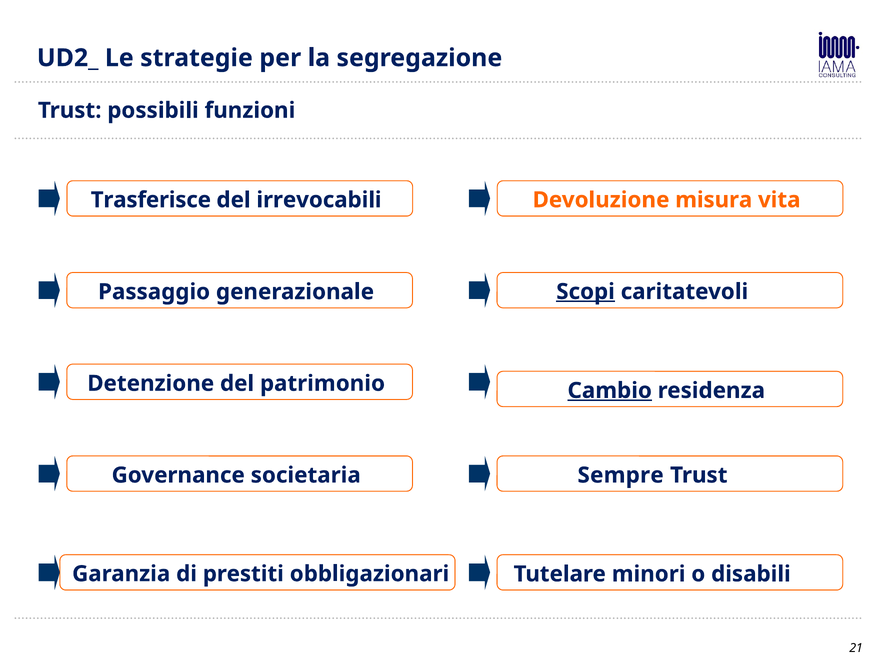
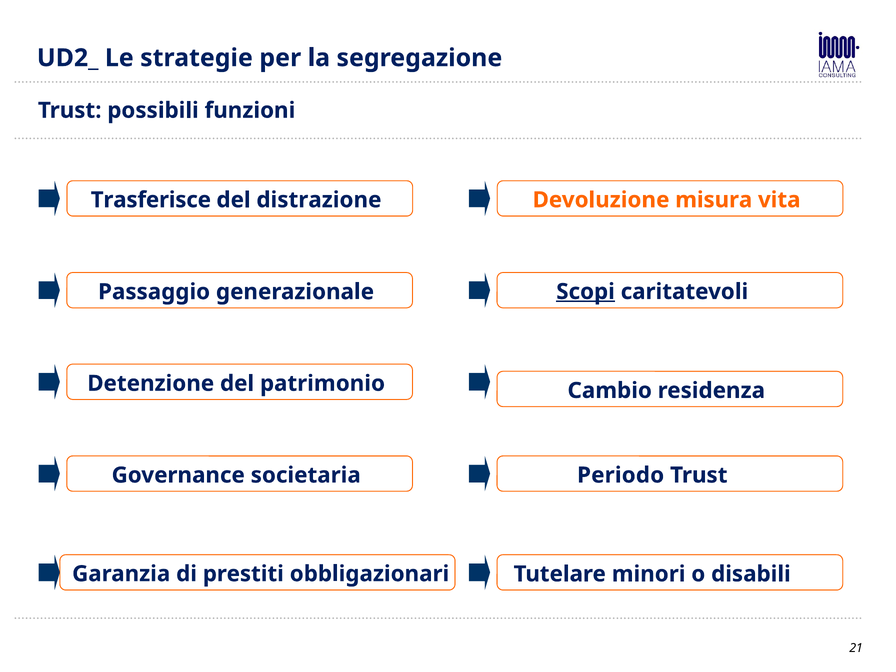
irrevocabili: irrevocabili -> distrazione
Cambio underline: present -> none
Sempre: Sempre -> Periodo
